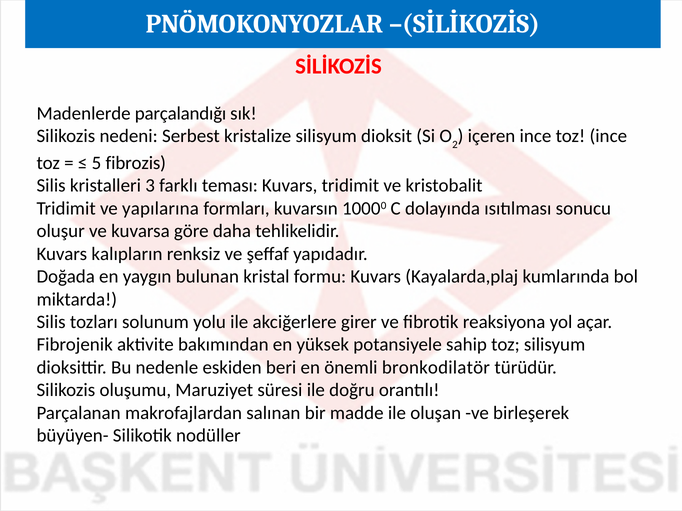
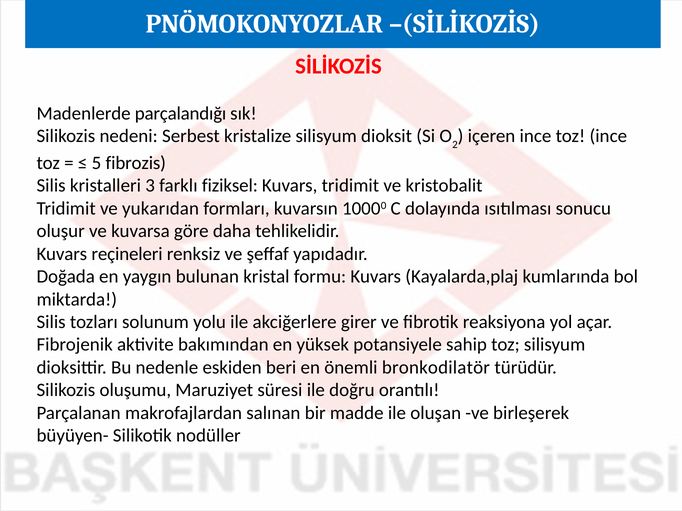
teması: teması -> fiziksel
yapılarına: yapılarına -> yukarıdan
kalıpların: kalıpların -> reçineleri
